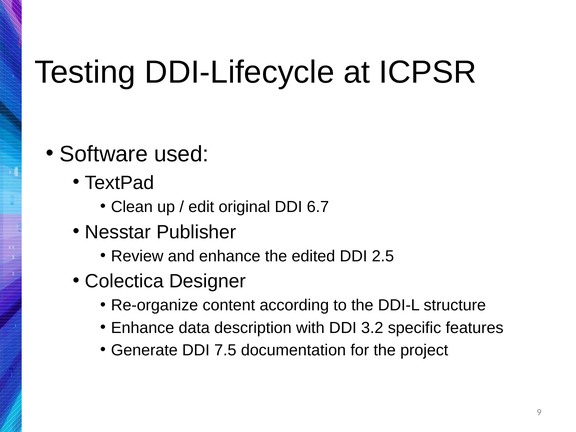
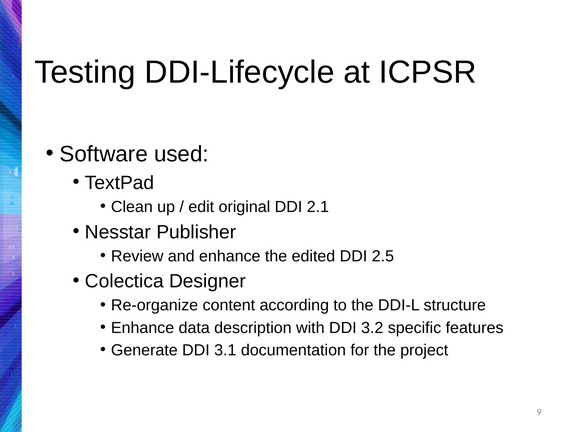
6.7: 6.7 -> 2.1
7.5: 7.5 -> 3.1
